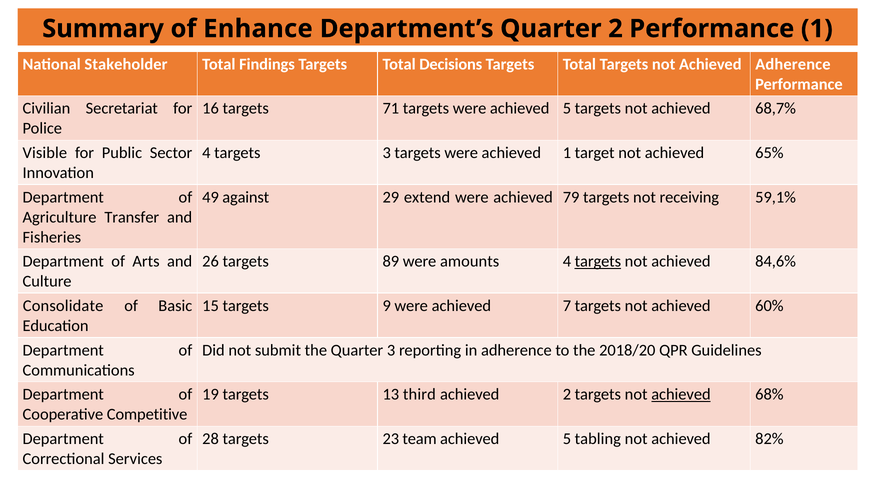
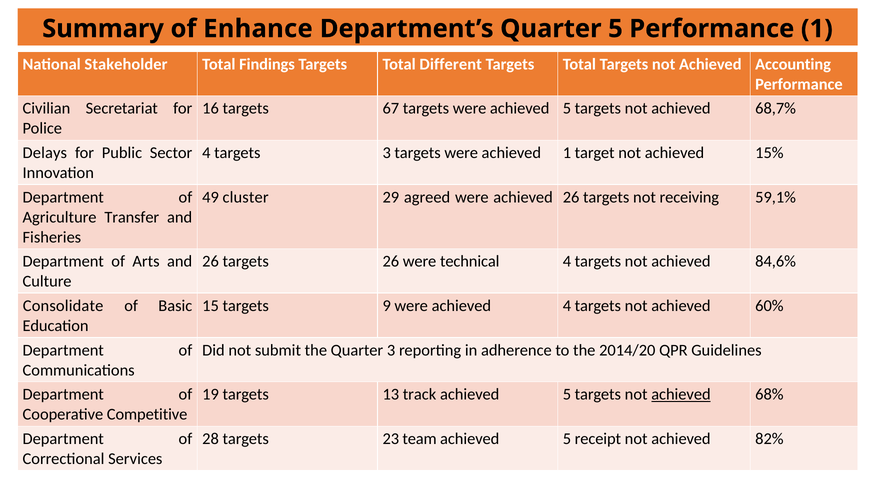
Quarter 2: 2 -> 5
Decisions: Decisions -> Different
Achieved Adherence: Adherence -> Accounting
71: 71 -> 67
Visible: Visible -> Delays
65%: 65% -> 15%
against: against -> cluster
extend: extend -> agreed
achieved 79: 79 -> 26
targets 89: 89 -> 26
amounts: amounts -> technical
targets at (598, 262) underline: present -> none
achieved 7: 7 -> 4
2018/20: 2018/20 -> 2014/20
third: third -> track
2 at (567, 395): 2 -> 5
tabling: tabling -> receipt
